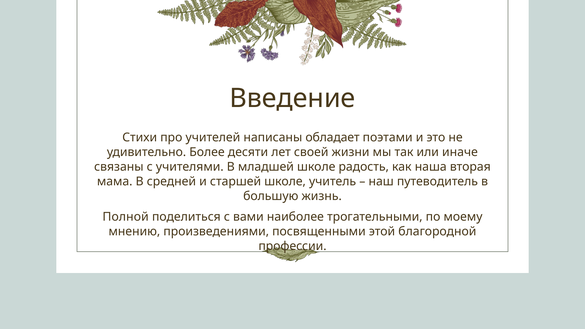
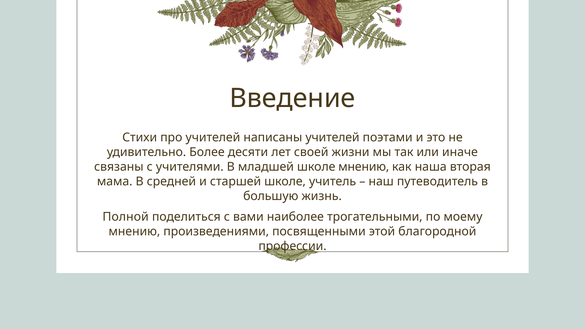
написаны обладает: обладает -> учителей
школе радость: радость -> мнению
